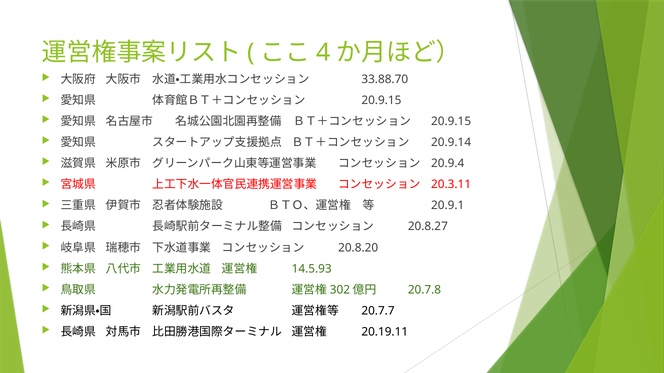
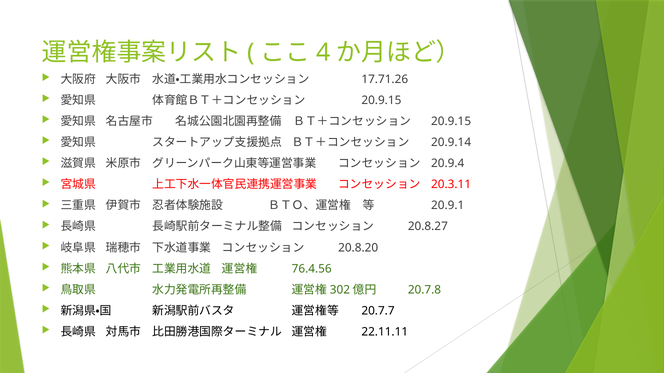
33.88.70: 33.88.70 -> 17.71.26
14.5.93: 14.5.93 -> 76.4.56
20.19.11: 20.19.11 -> 22.11.11
